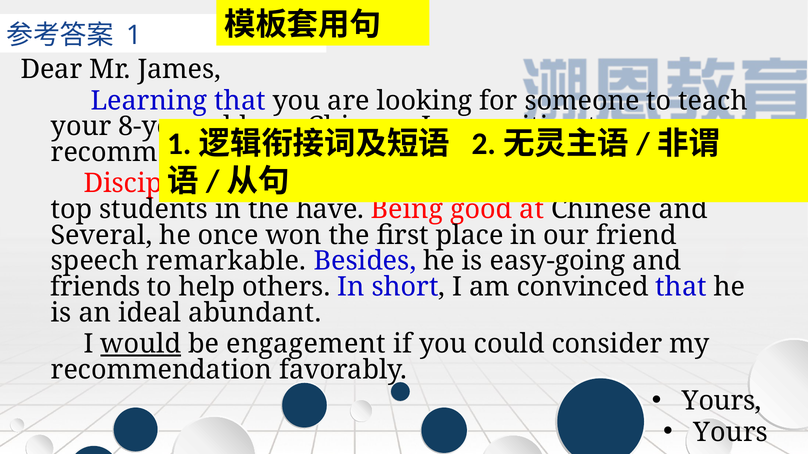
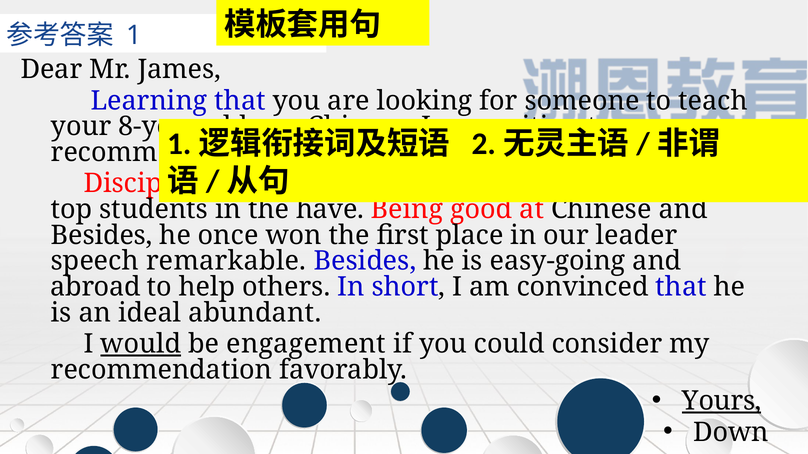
Several at (102, 236): Several -> Besides
our friend: friend -> leader
friends: friends -> abroad
Yours at (722, 401) underline: none -> present
Yours at (731, 433): Yours -> Down
